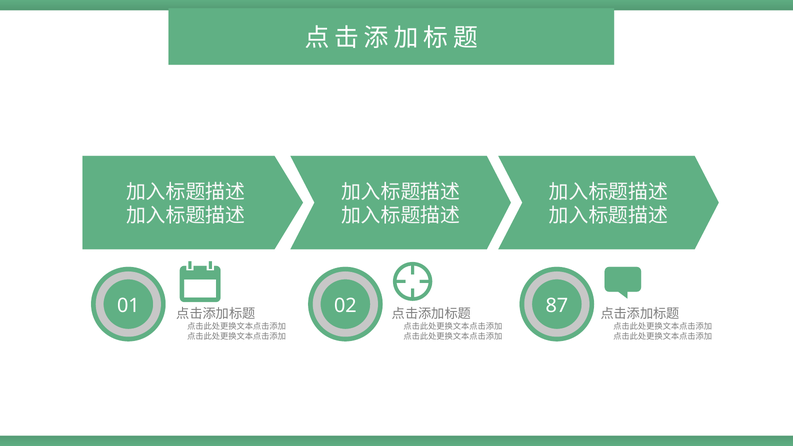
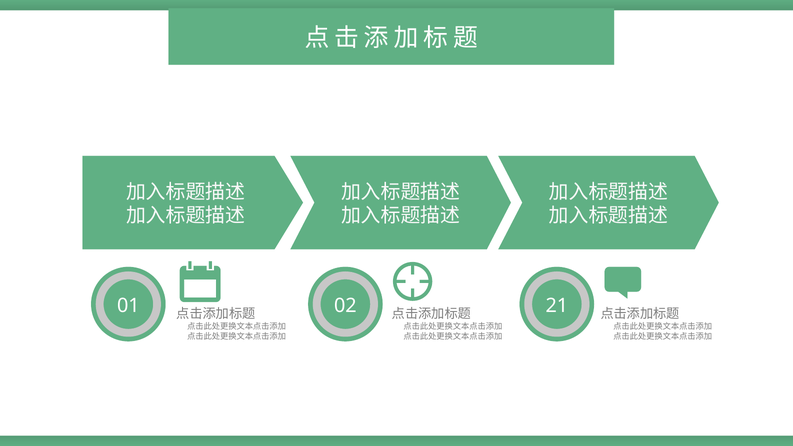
87: 87 -> 21
